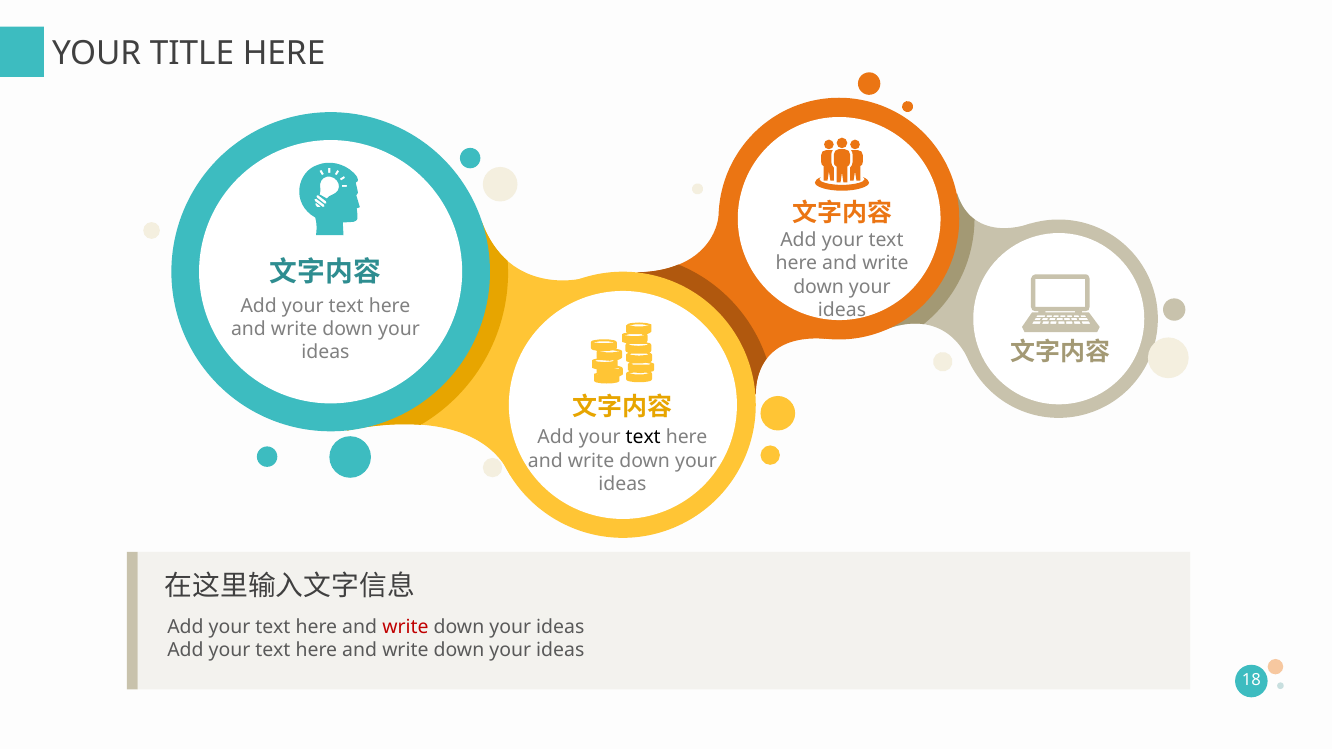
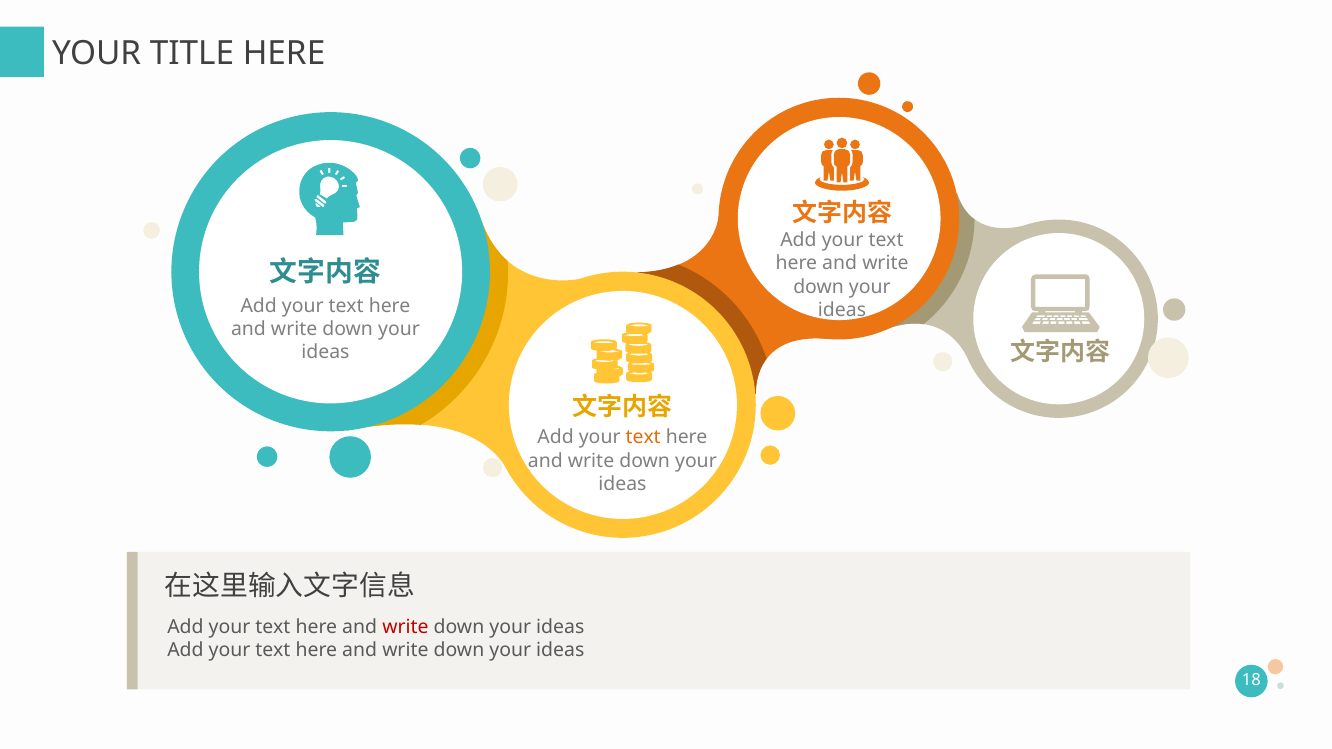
text at (643, 438) colour: black -> orange
